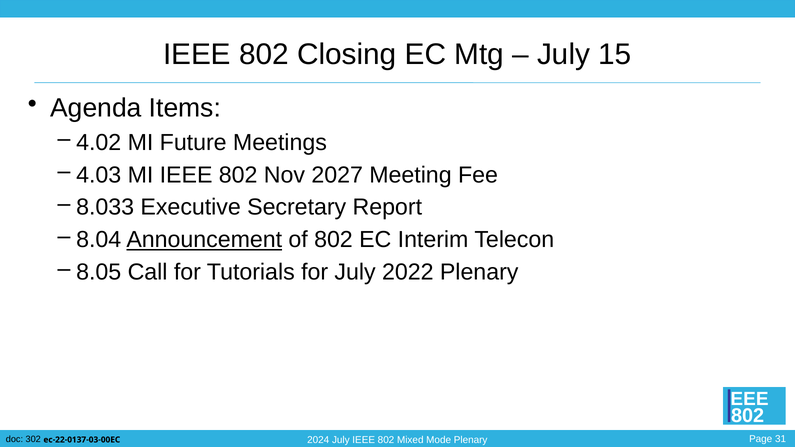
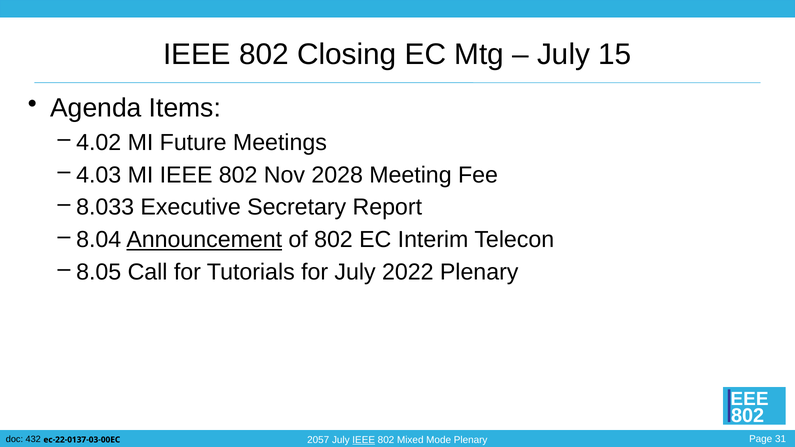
2027: 2027 -> 2028
302: 302 -> 432
2024: 2024 -> 2057
IEEE at (364, 440) underline: none -> present
